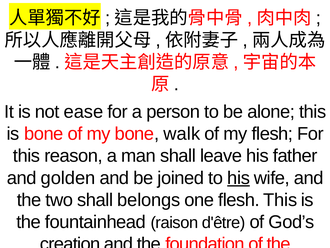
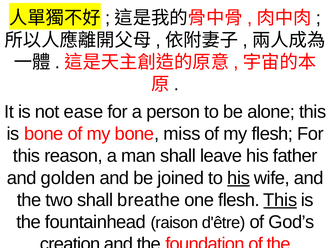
walk: walk -> miss
belongs: belongs -> breathe
This at (280, 200) underline: none -> present
